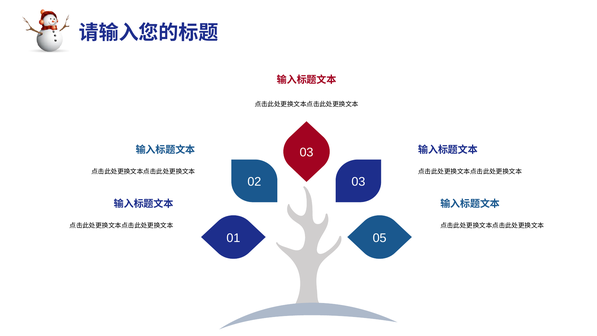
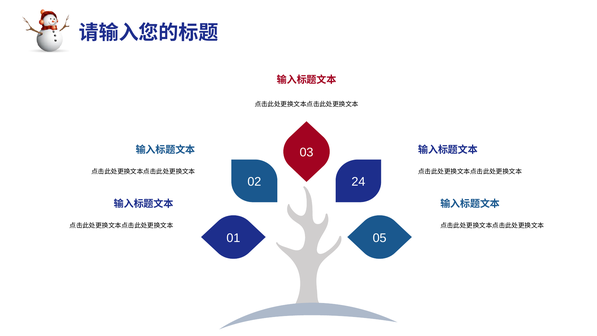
02 03: 03 -> 24
